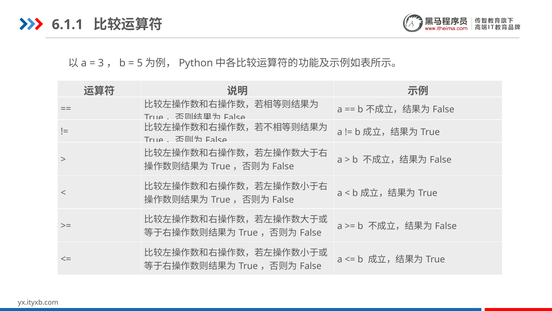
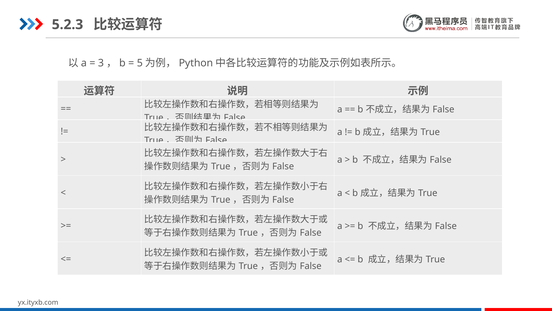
6.1.1: 6.1.1 -> 5.2.3
